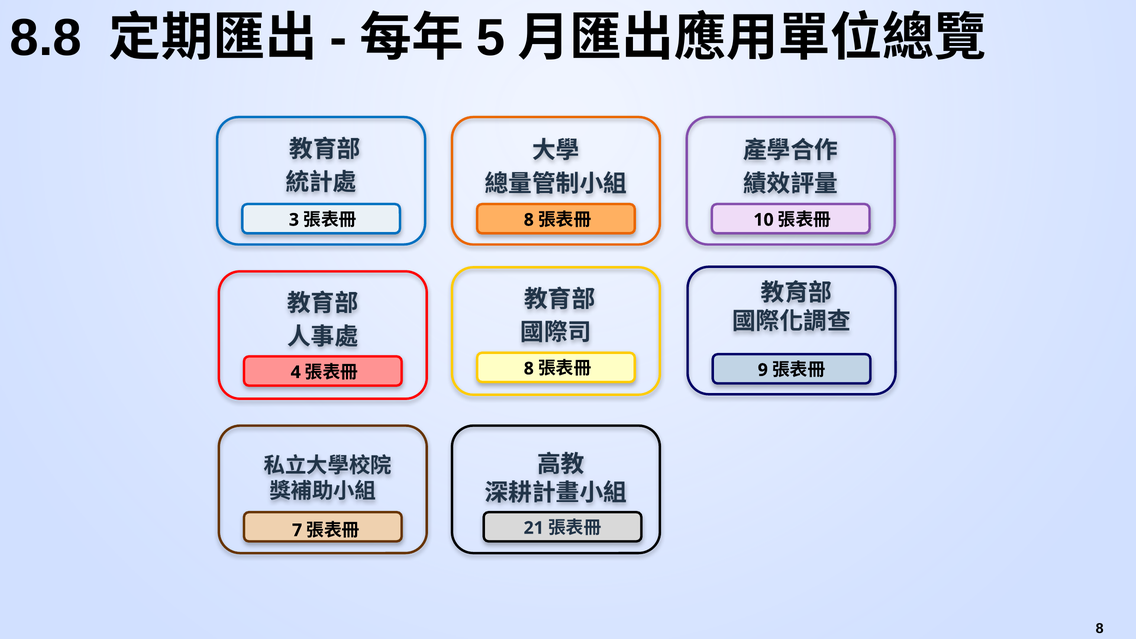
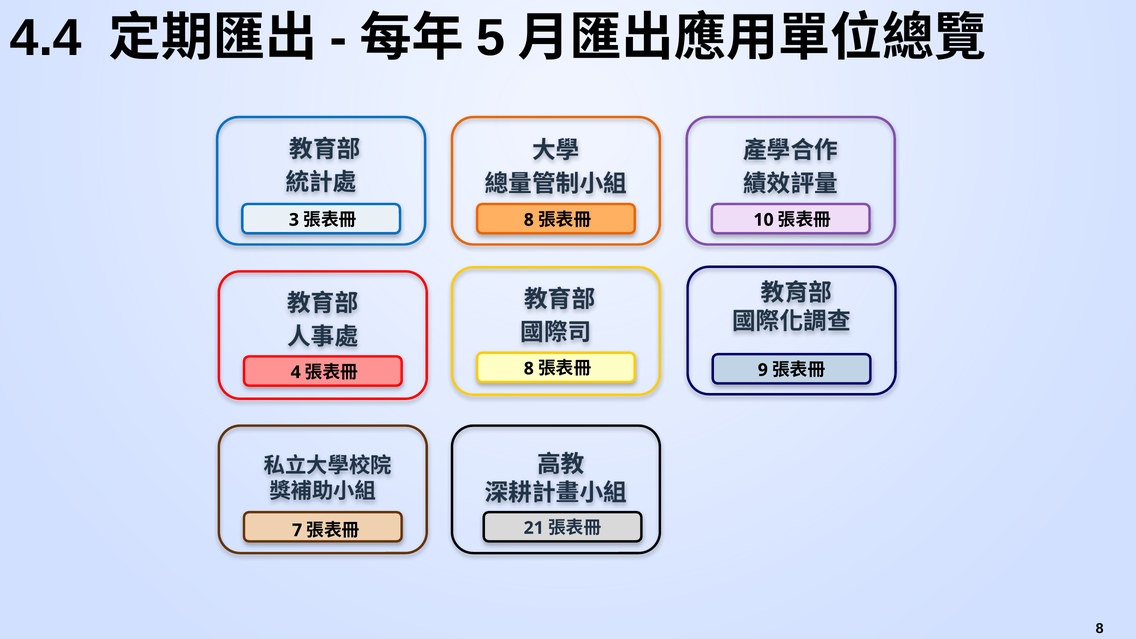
8.8: 8.8 -> 4.4
